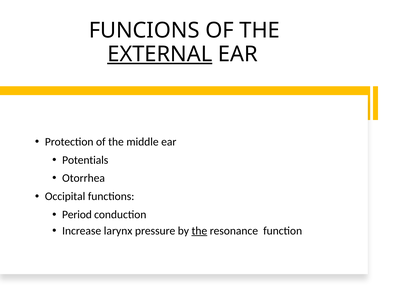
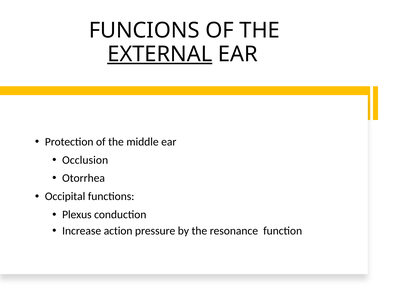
Potentials: Potentials -> Occlusion
Period: Period -> Plexus
larynx: larynx -> action
the at (199, 230) underline: present -> none
